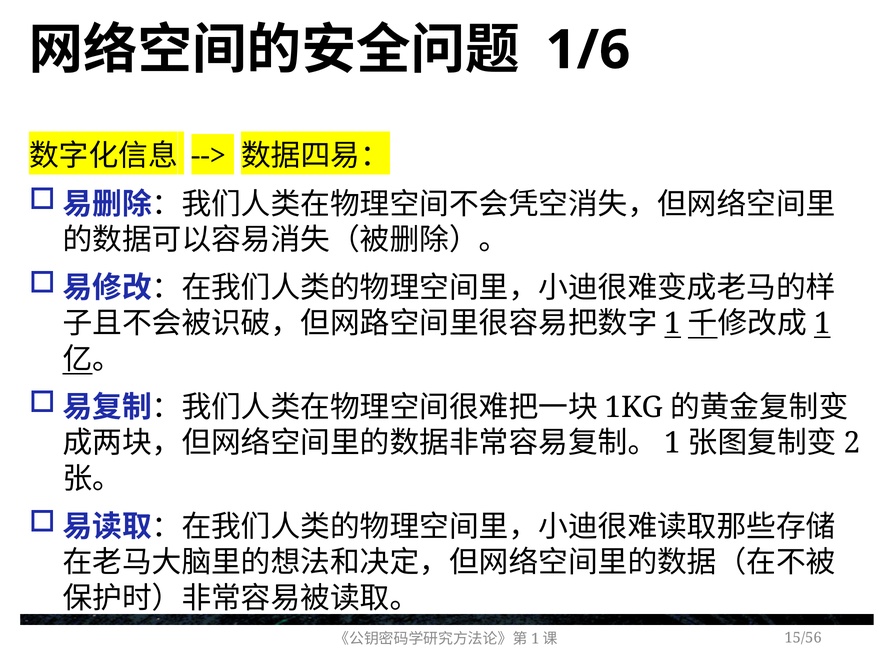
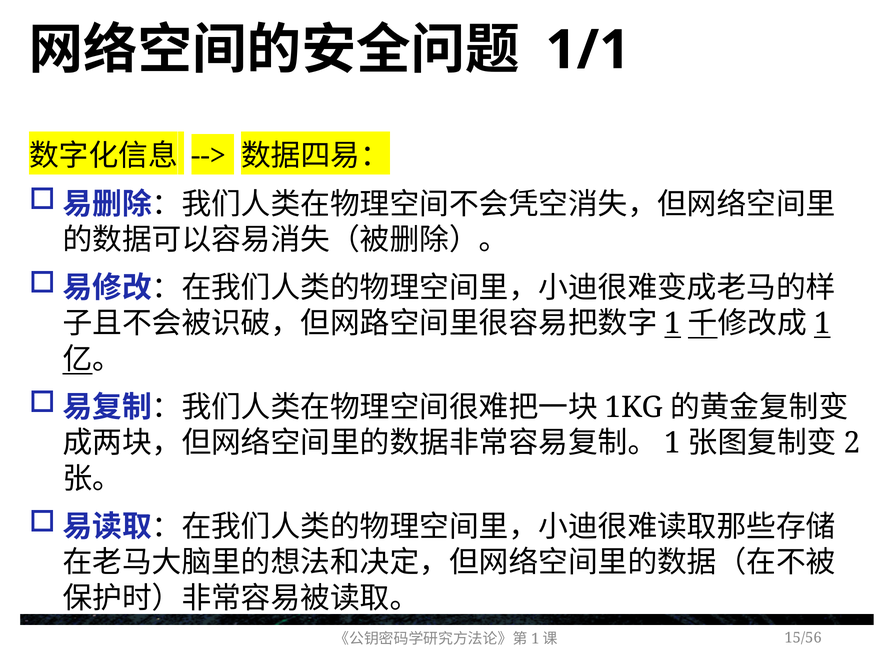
1/6: 1/6 -> 1/1
